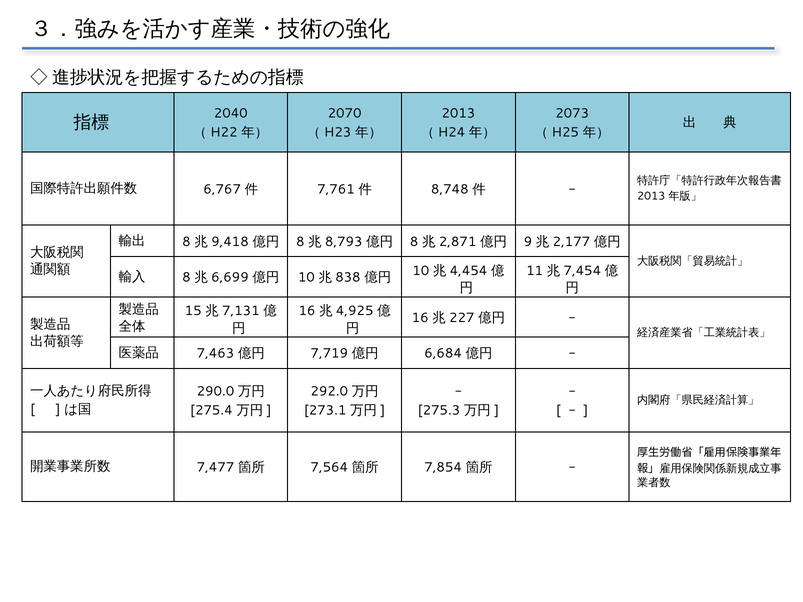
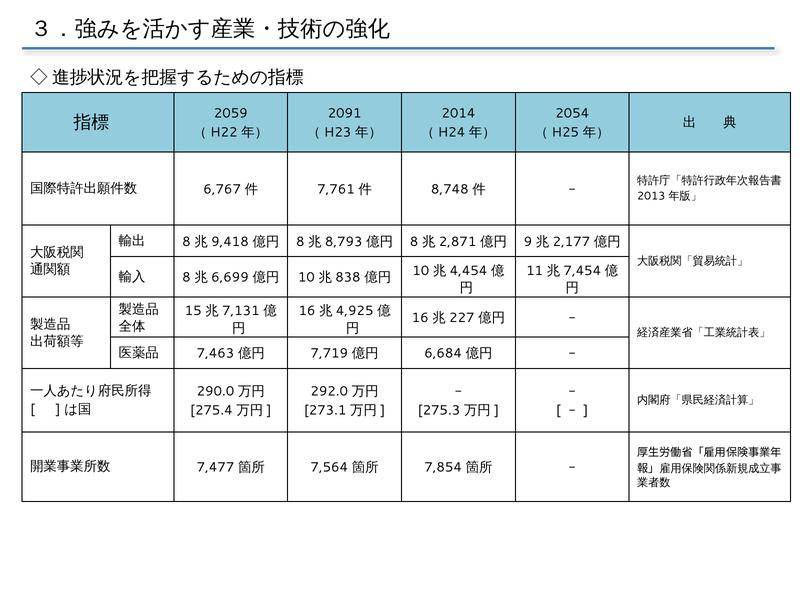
2040: 2040 -> 2059
2070: 2070 -> 2091
2013 at (458, 113): 2013 -> 2014
2073: 2073 -> 2054
